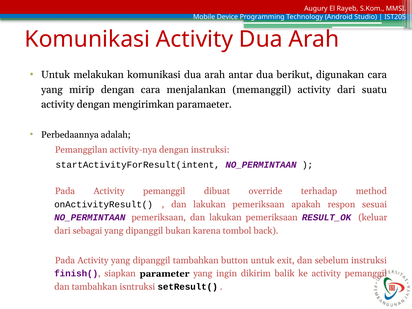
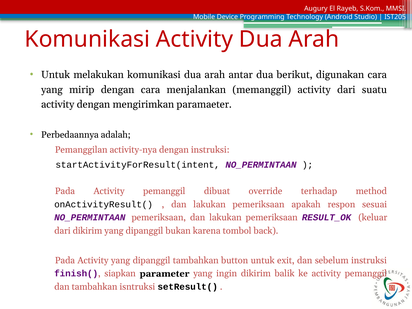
dari sebagai: sebagai -> dikirim
